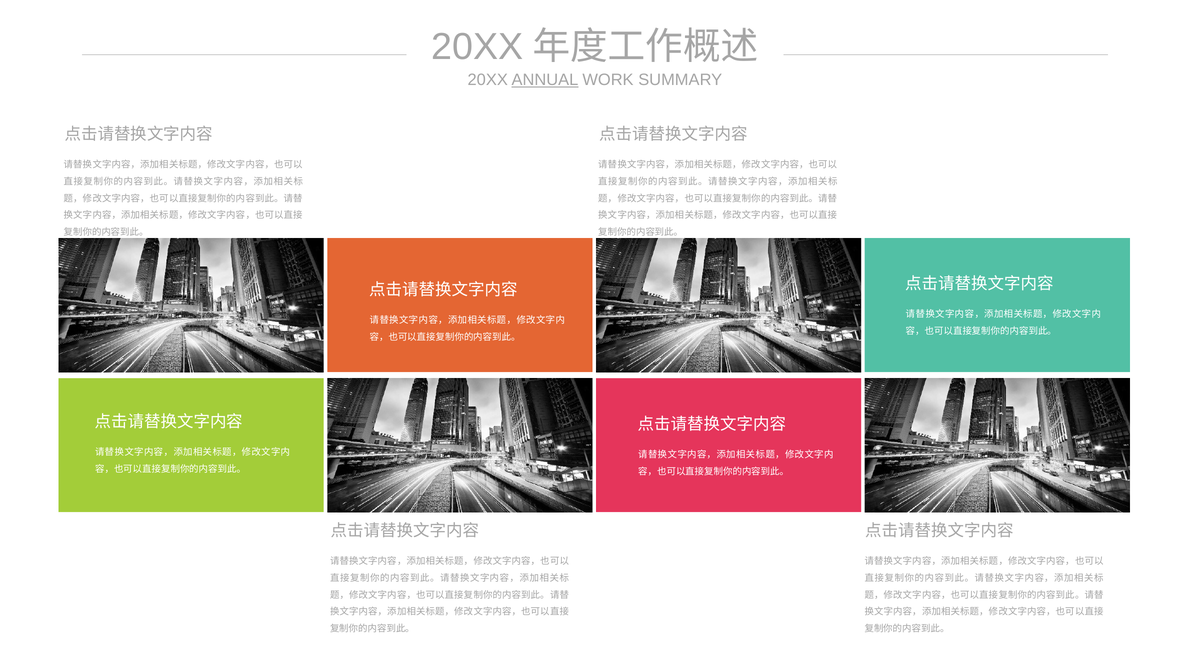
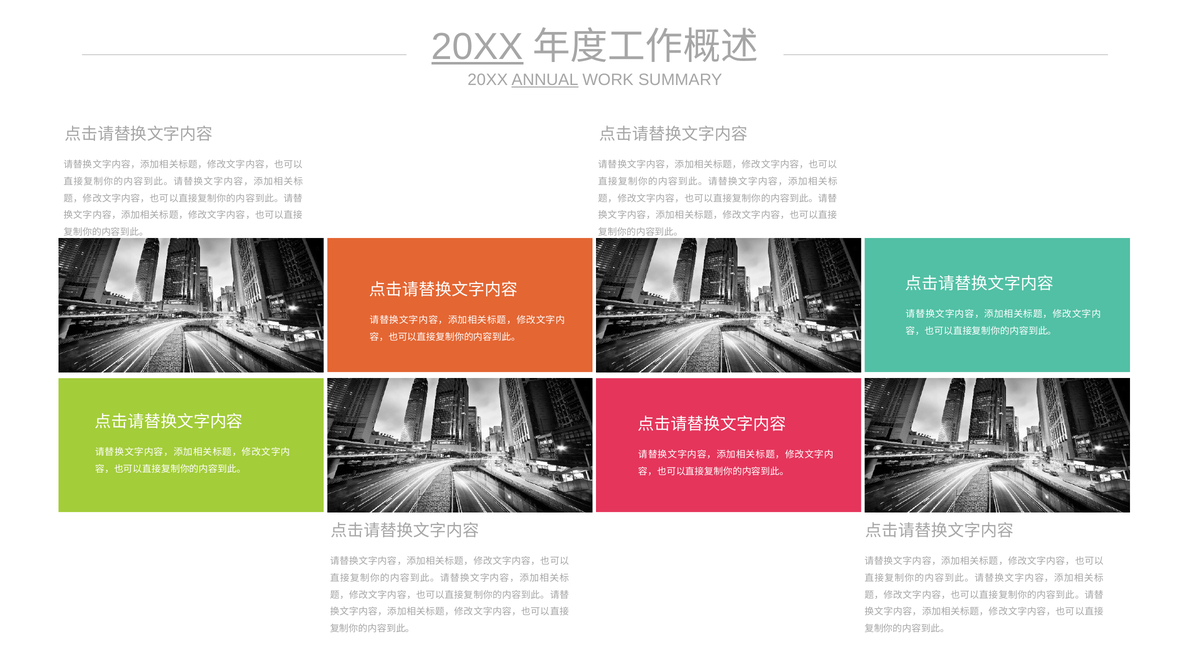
20XX at (477, 47) underline: none -> present
